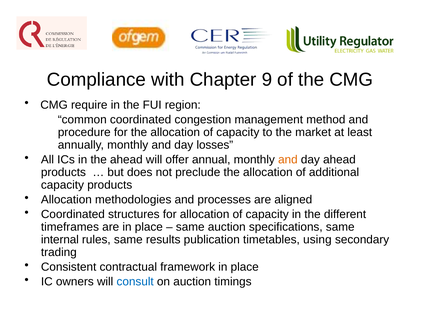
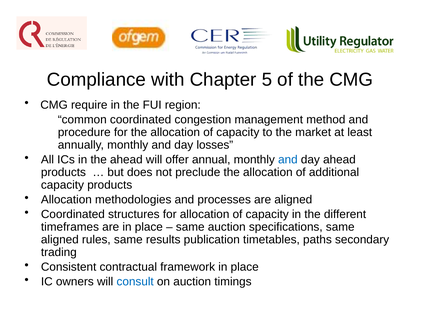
9: 9 -> 5
and at (288, 160) colour: orange -> blue
internal at (60, 240): internal -> aligned
using: using -> paths
